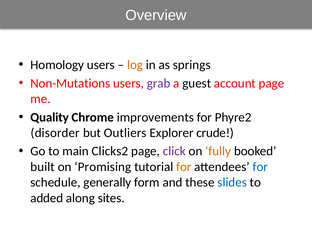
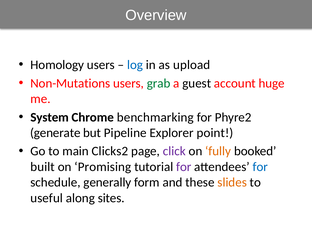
log colour: orange -> blue
springs: springs -> upload
grab colour: purple -> green
account page: page -> huge
Quality: Quality -> System
improvements: improvements -> benchmarking
disorder: disorder -> generate
Outliers: Outliers -> Pipeline
crude: crude -> point
for at (184, 167) colour: orange -> purple
slides colour: blue -> orange
added: added -> useful
